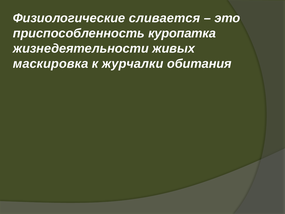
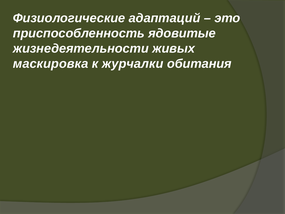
сливается: сливается -> адаптаций
куропатка: куропатка -> ядовитые
